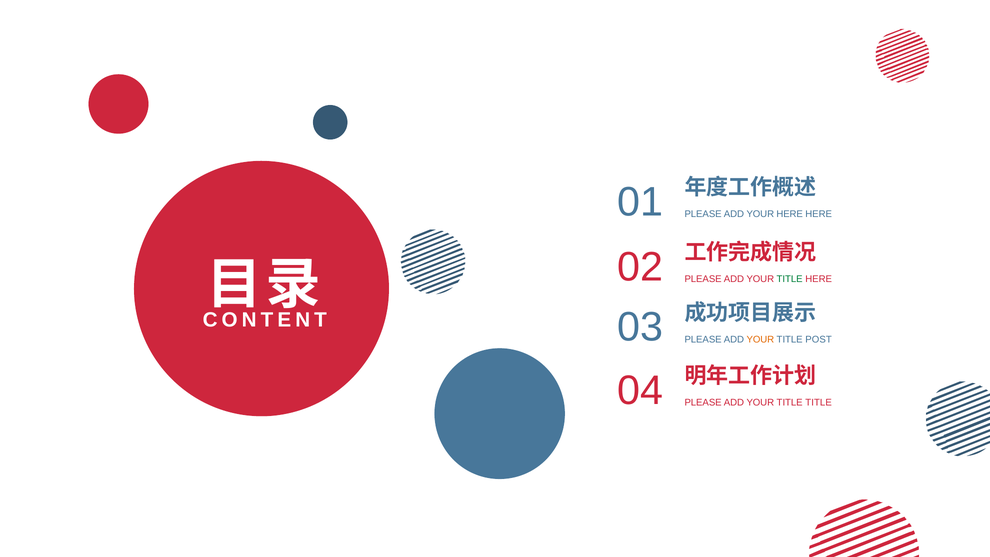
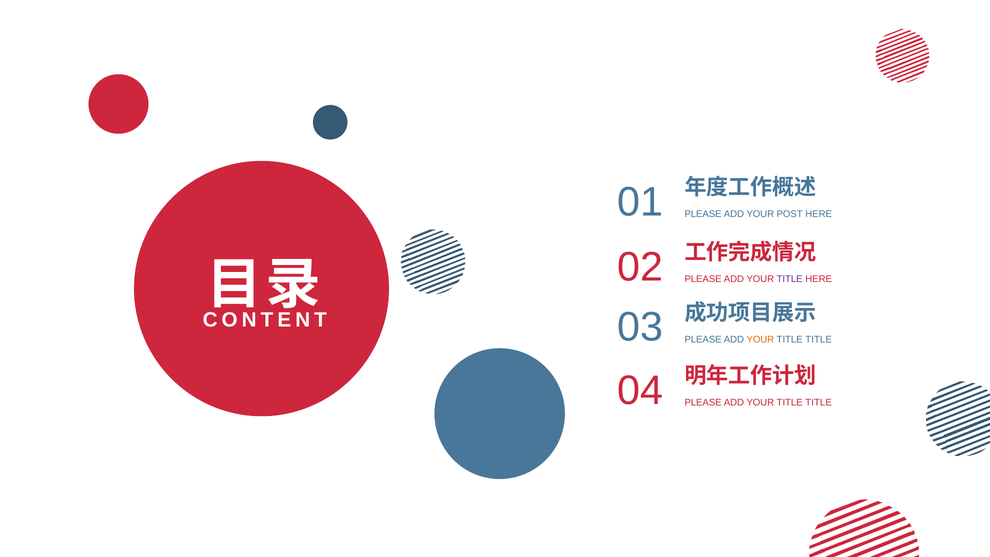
YOUR HERE: HERE -> POST
TITLE at (790, 279) colour: green -> purple
POST at (819, 339): POST -> TITLE
